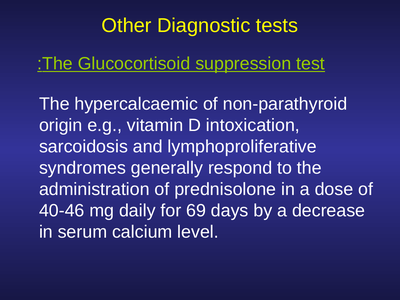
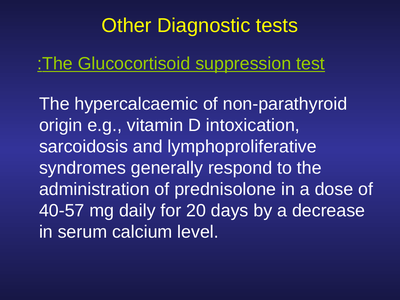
40-46: 40-46 -> 40-57
69: 69 -> 20
